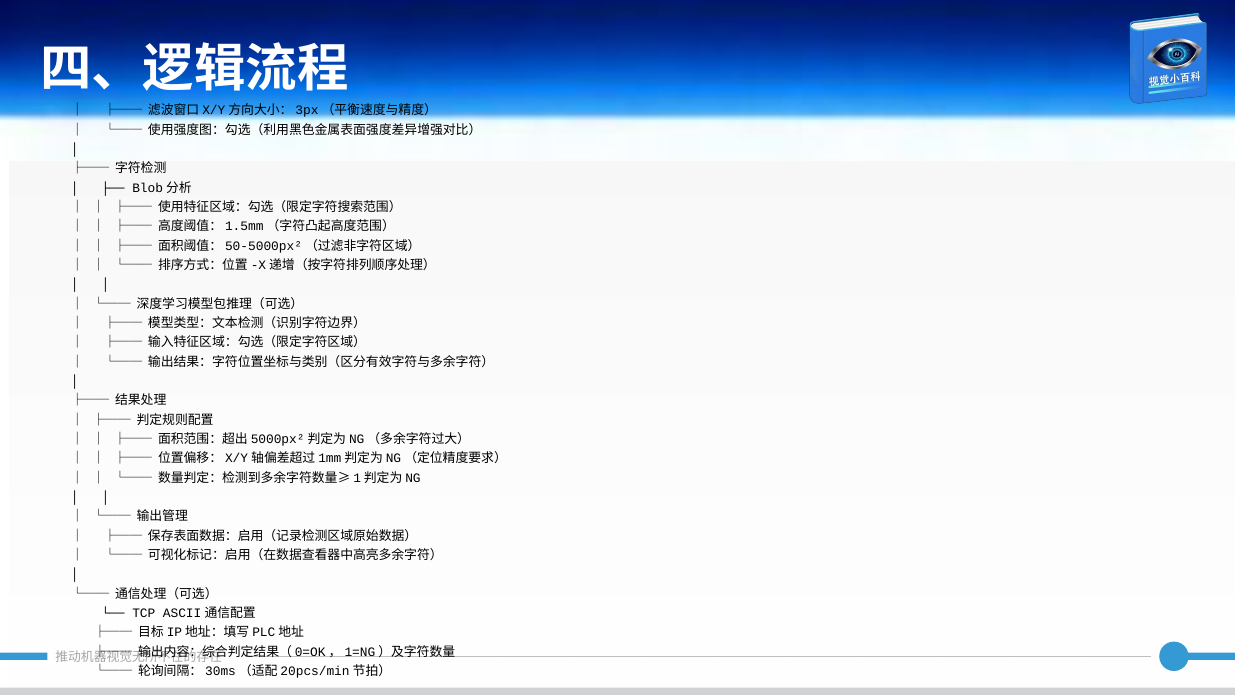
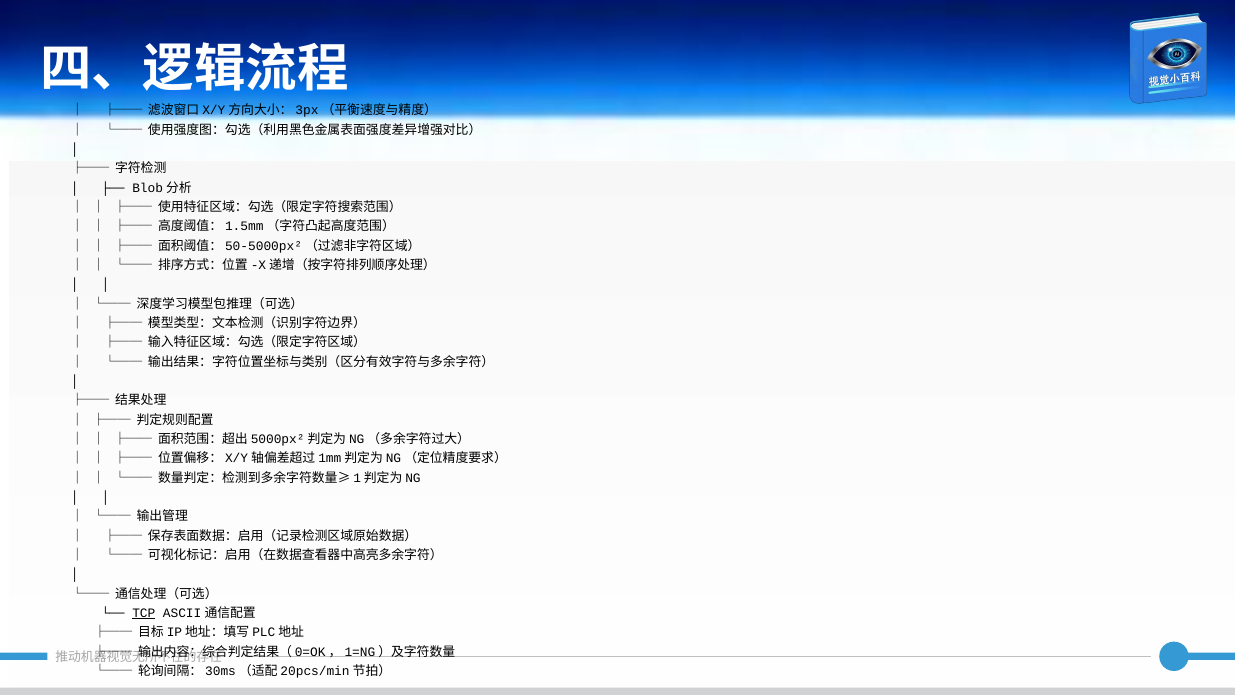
TCP underline: none -> present
